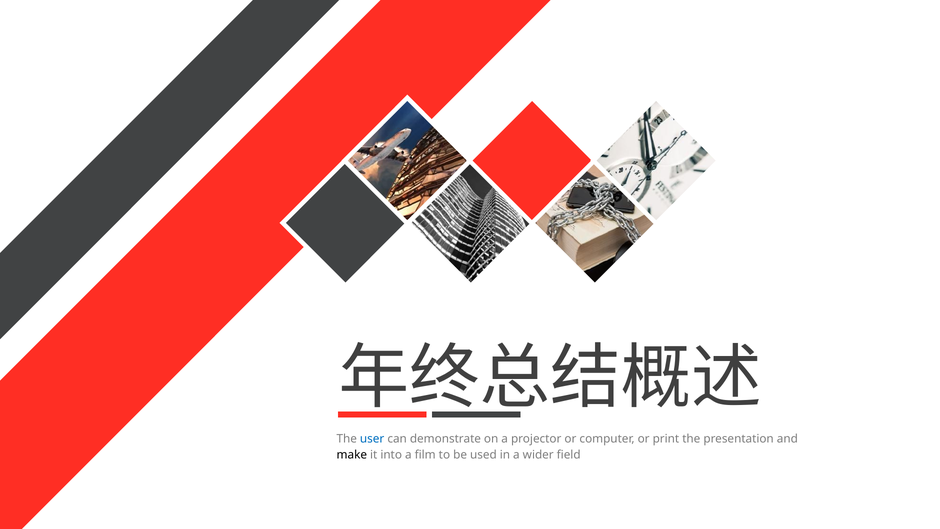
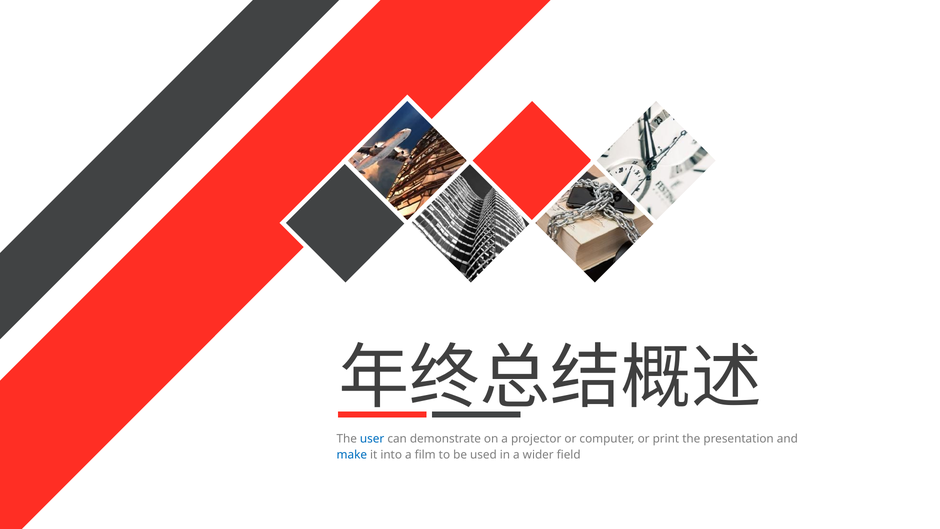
make colour: black -> blue
